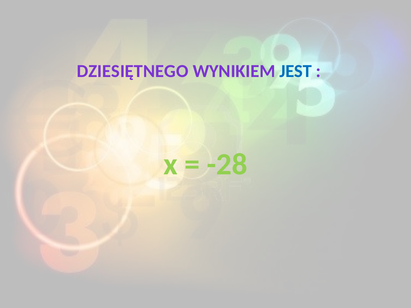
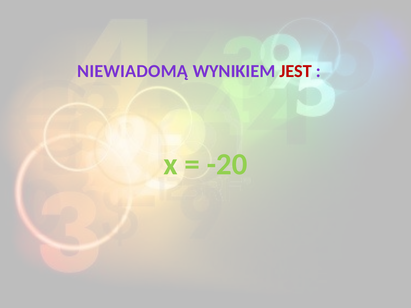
DZIESIĘTNEGO: DZIESIĘTNEGO -> NIEWIADOMĄ
JEST colour: blue -> red
-28: -28 -> -20
